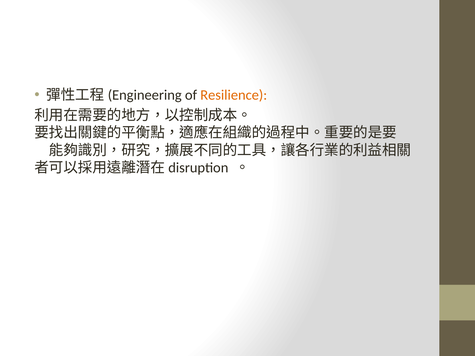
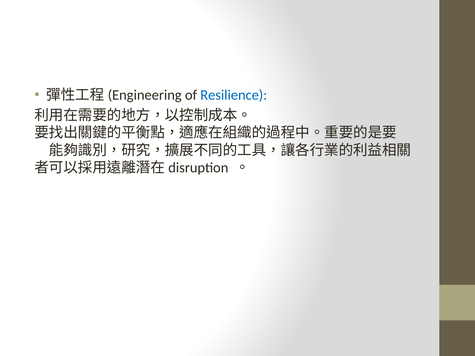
Resilience colour: orange -> blue
